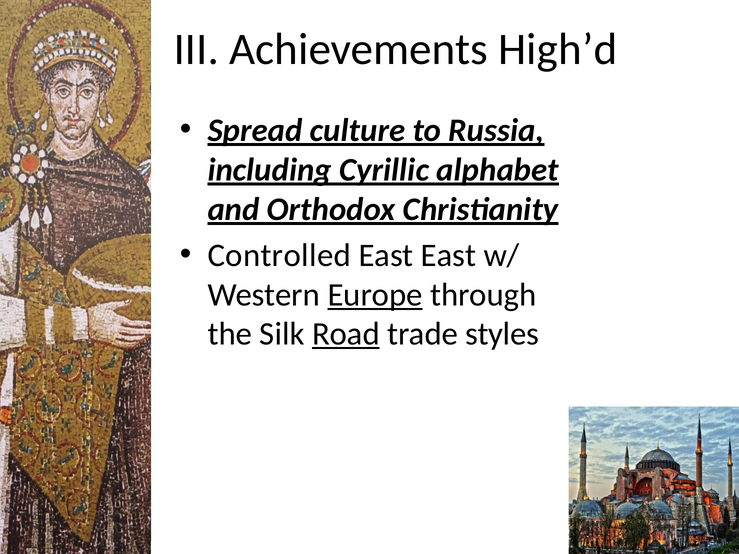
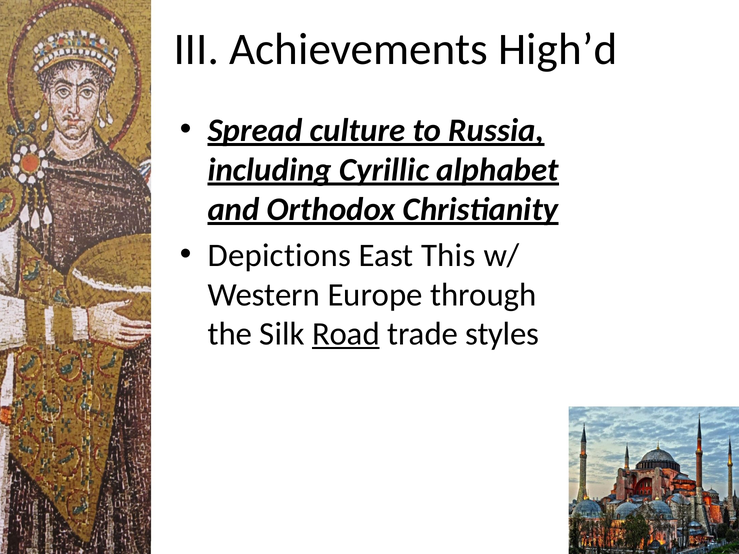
Controlled: Controlled -> Depictions
East East: East -> This
Europe underline: present -> none
